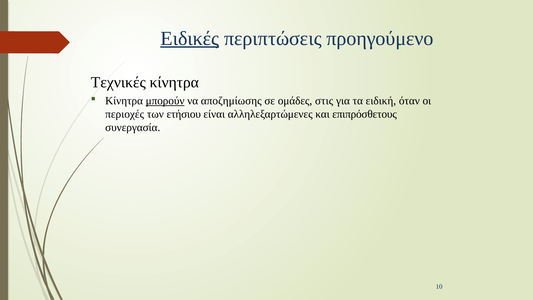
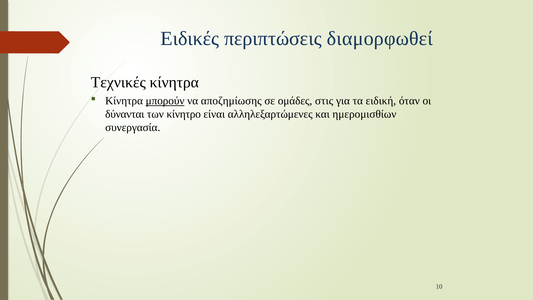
Ειδικές underline: present -> none
προηγούμενο: προηγούμενο -> διαμορφωθεί
περιοχές: περιοχές -> δύνανται
ετήσιου: ετήσιου -> κίνητρο
επιπρόσθετους: επιπρόσθετους -> ημερομισθίων
